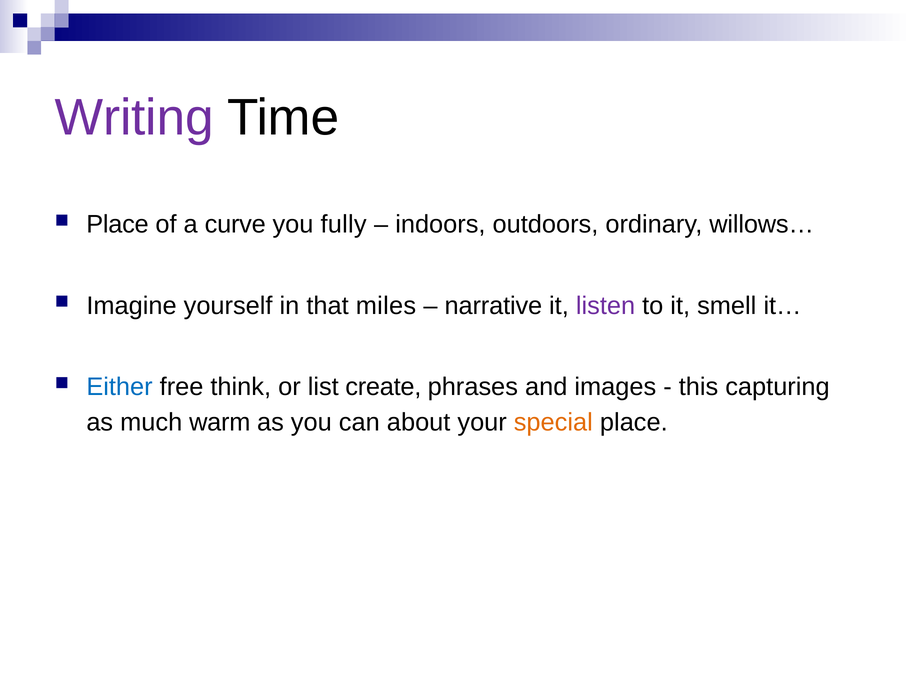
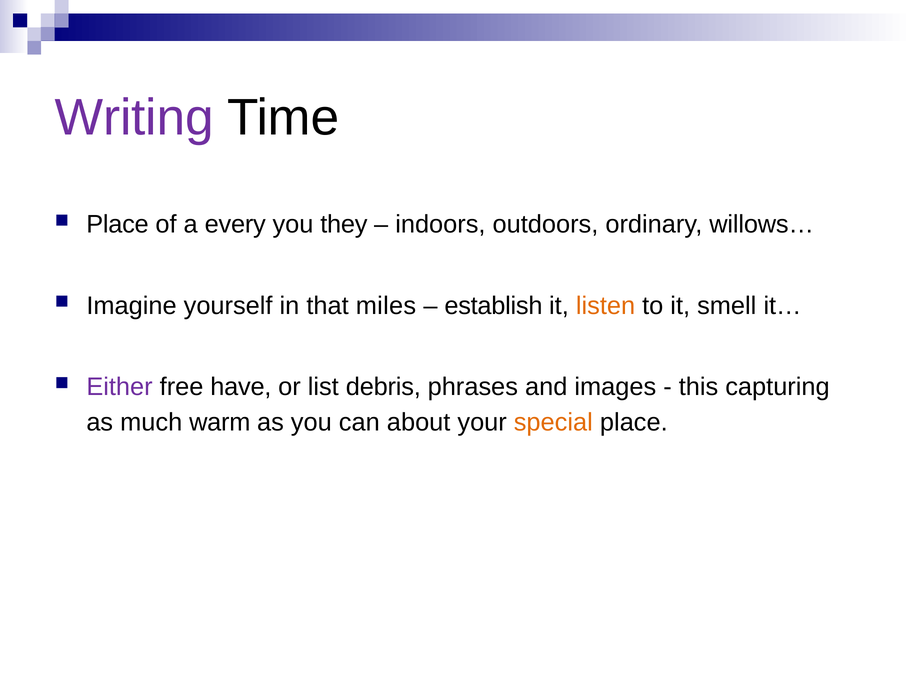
curve: curve -> every
fully: fully -> they
narrative: narrative -> establish
listen colour: purple -> orange
Either colour: blue -> purple
think: think -> have
create: create -> debris
